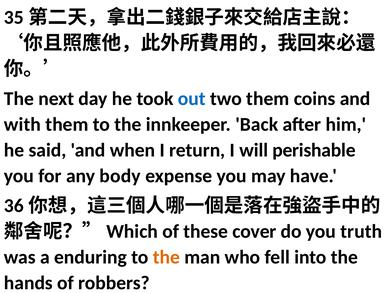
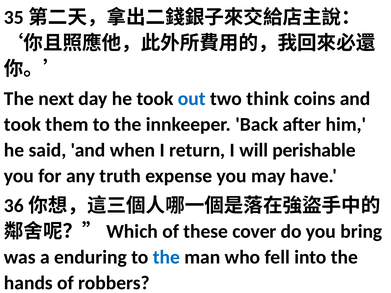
two them: them -> think
with at (22, 125): with -> took
body: body -> truth
truth: truth -> bring
the at (166, 257) colour: orange -> blue
